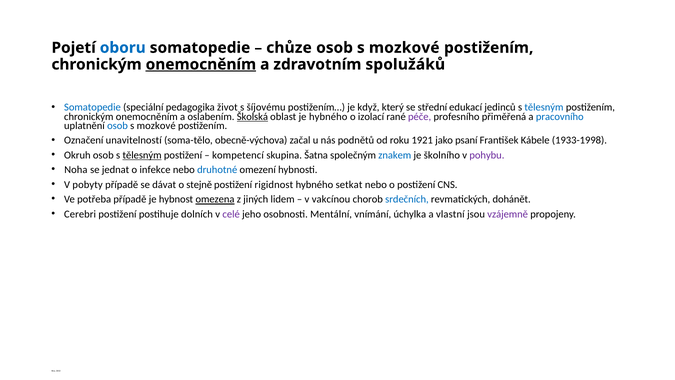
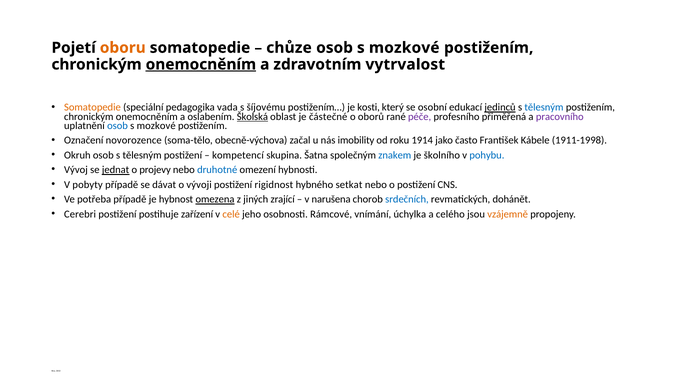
oboru colour: blue -> orange
spolužáků: spolužáků -> vytrvalost
Somatopedie at (92, 107) colour: blue -> orange
život: život -> vada
když: když -> kosti
střední: střední -> osobní
jedinců underline: none -> present
je hybného: hybného -> částečné
izolací: izolací -> oborů
pracovního colour: blue -> purple
unavitelností: unavitelností -> novorozence
podnětů: podnětů -> imobility
1921: 1921 -> 1914
psaní: psaní -> často
1933-1998: 1933-1998 -> 1911-1998
tělesným at (142, 155) underline: present -> none
pohybu colour: purple -> blue
Noha: Noha -> Vývoj
jednat underline: none -> present
infekce: infekce -> projevy
stejně: stejně -> vývoji
lidem: lidem -> zrající
vakcínou: vakcínou -> narušena
dolních: dolních -> zařízení
celé colour: purple -> orange
Mentální: Mentální -> Rámcové
vlastní: vlastní -> celého
vzájemně colour: purple -> orange
